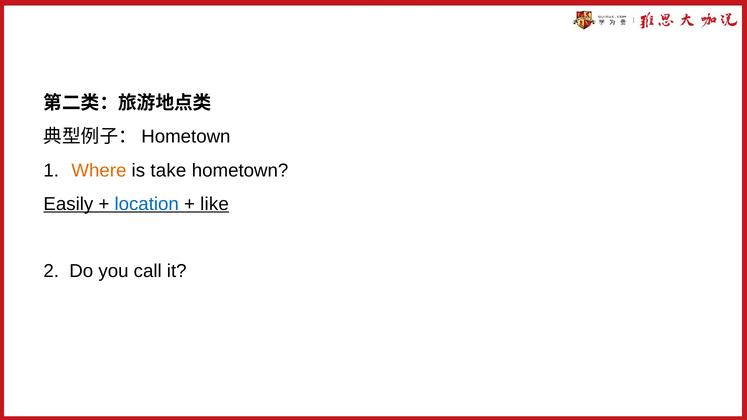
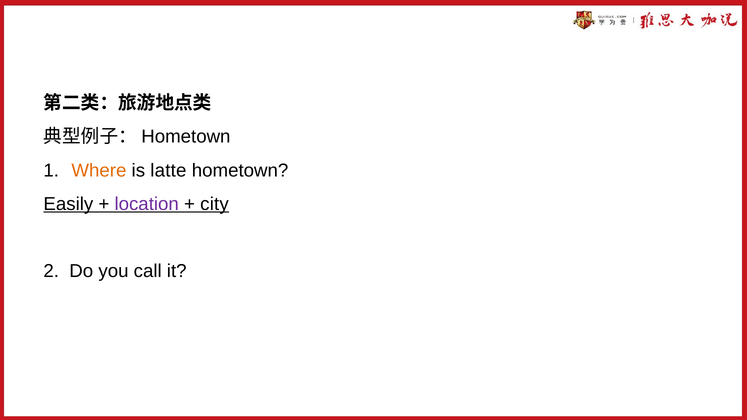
take: take -> latte
location colour: blue -> purple
like: like -> city
